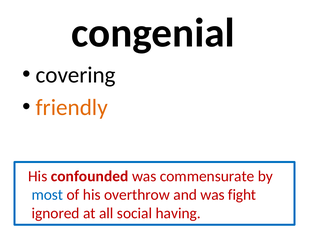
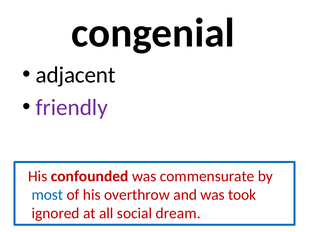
covering: covering -> adjacent
friendly colour: orange -> purple
fight: fight -> took
having: having -> dream
